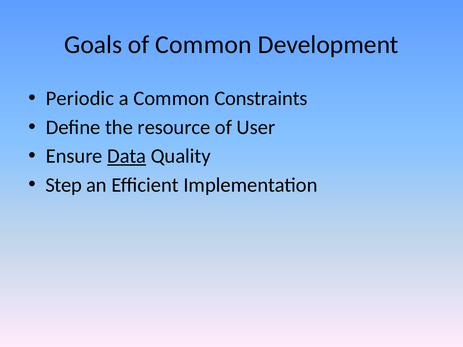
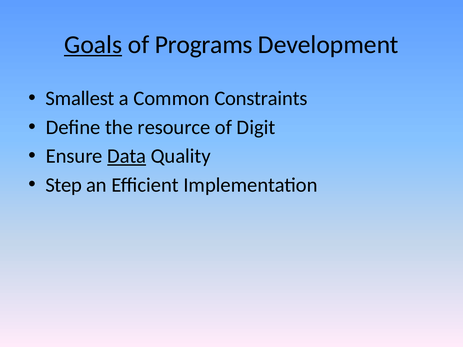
Goals underline: none -> present
of Common: Common -> Programs
Periodic: Periodic -> Smallest
User: User -> Digit
